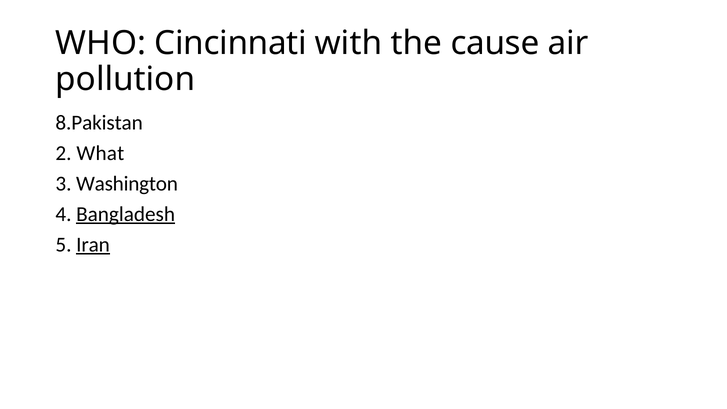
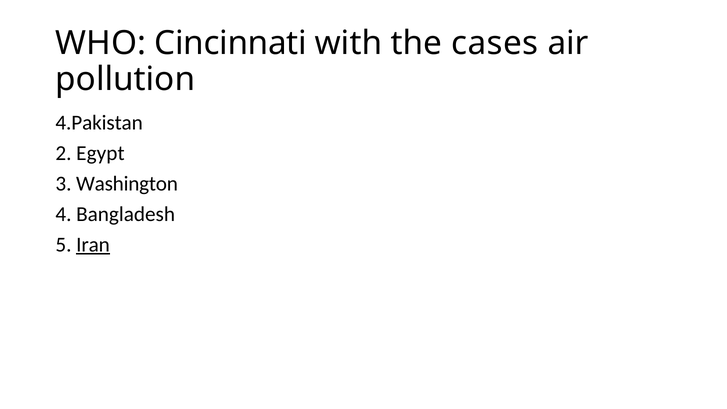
cause: cause -> cases
8.Pakistan: 8.Pakistan -> 4.Pakistan
What: What -> Egypt
Bangladesh underline: present -> none
